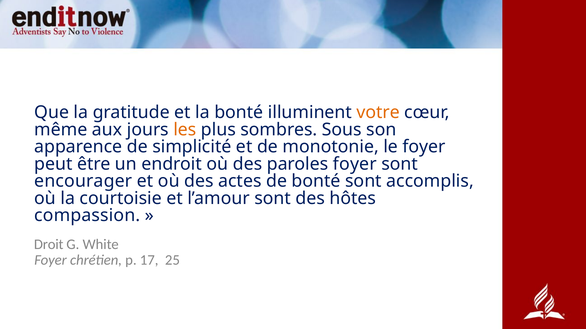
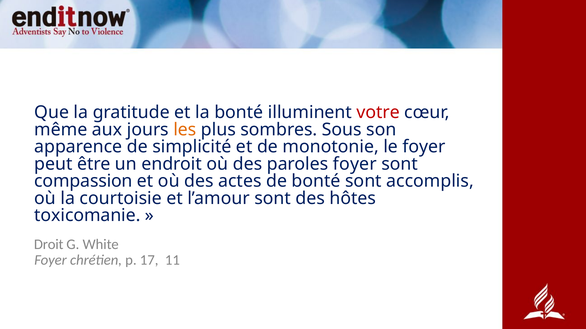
votre colour: orange -> red
encourager: encourager -> compassion
compassion: compassion -> toxicomanie
25: 25 -> 11
